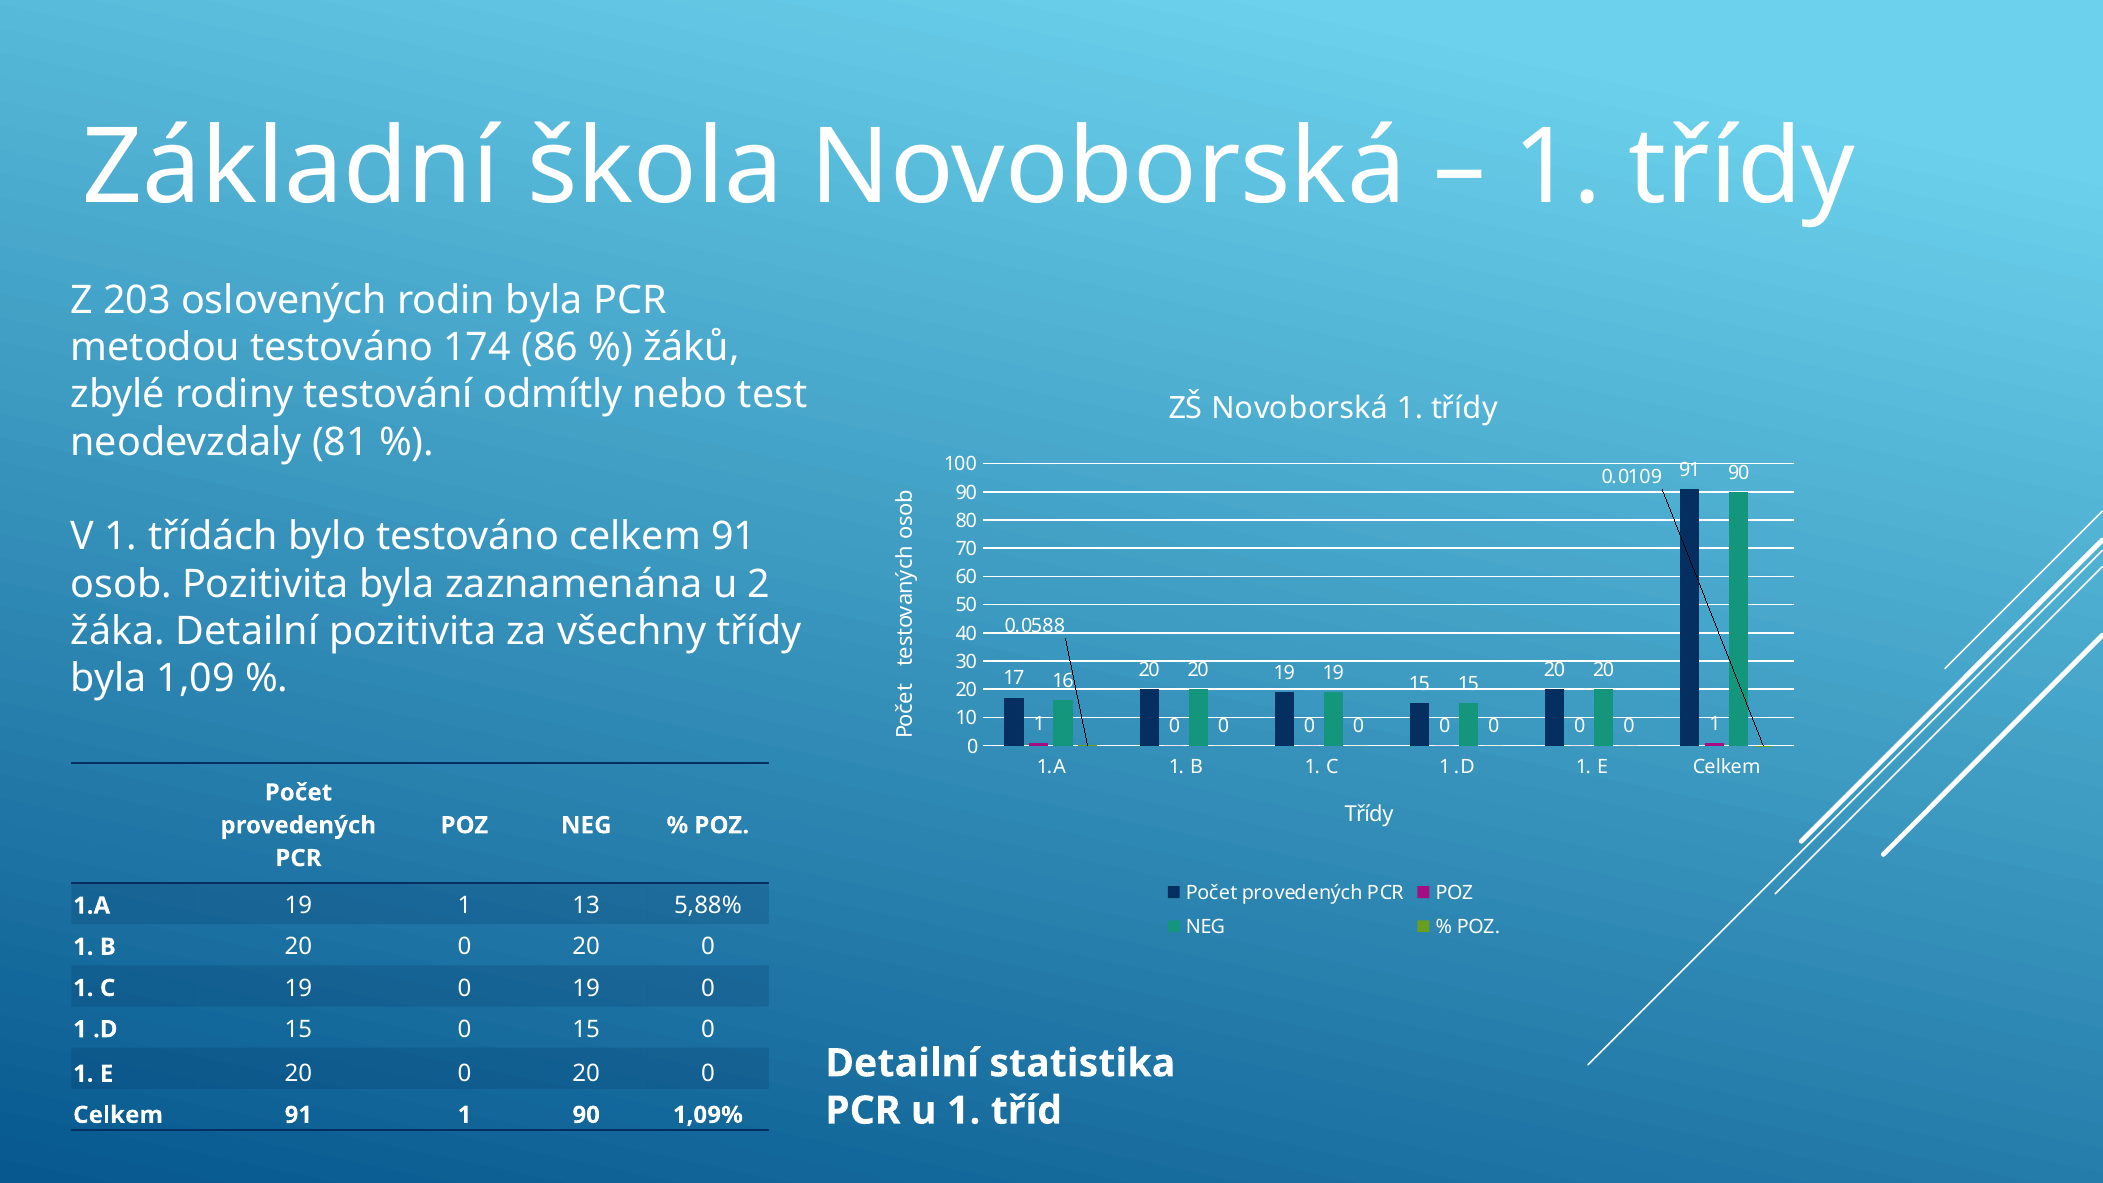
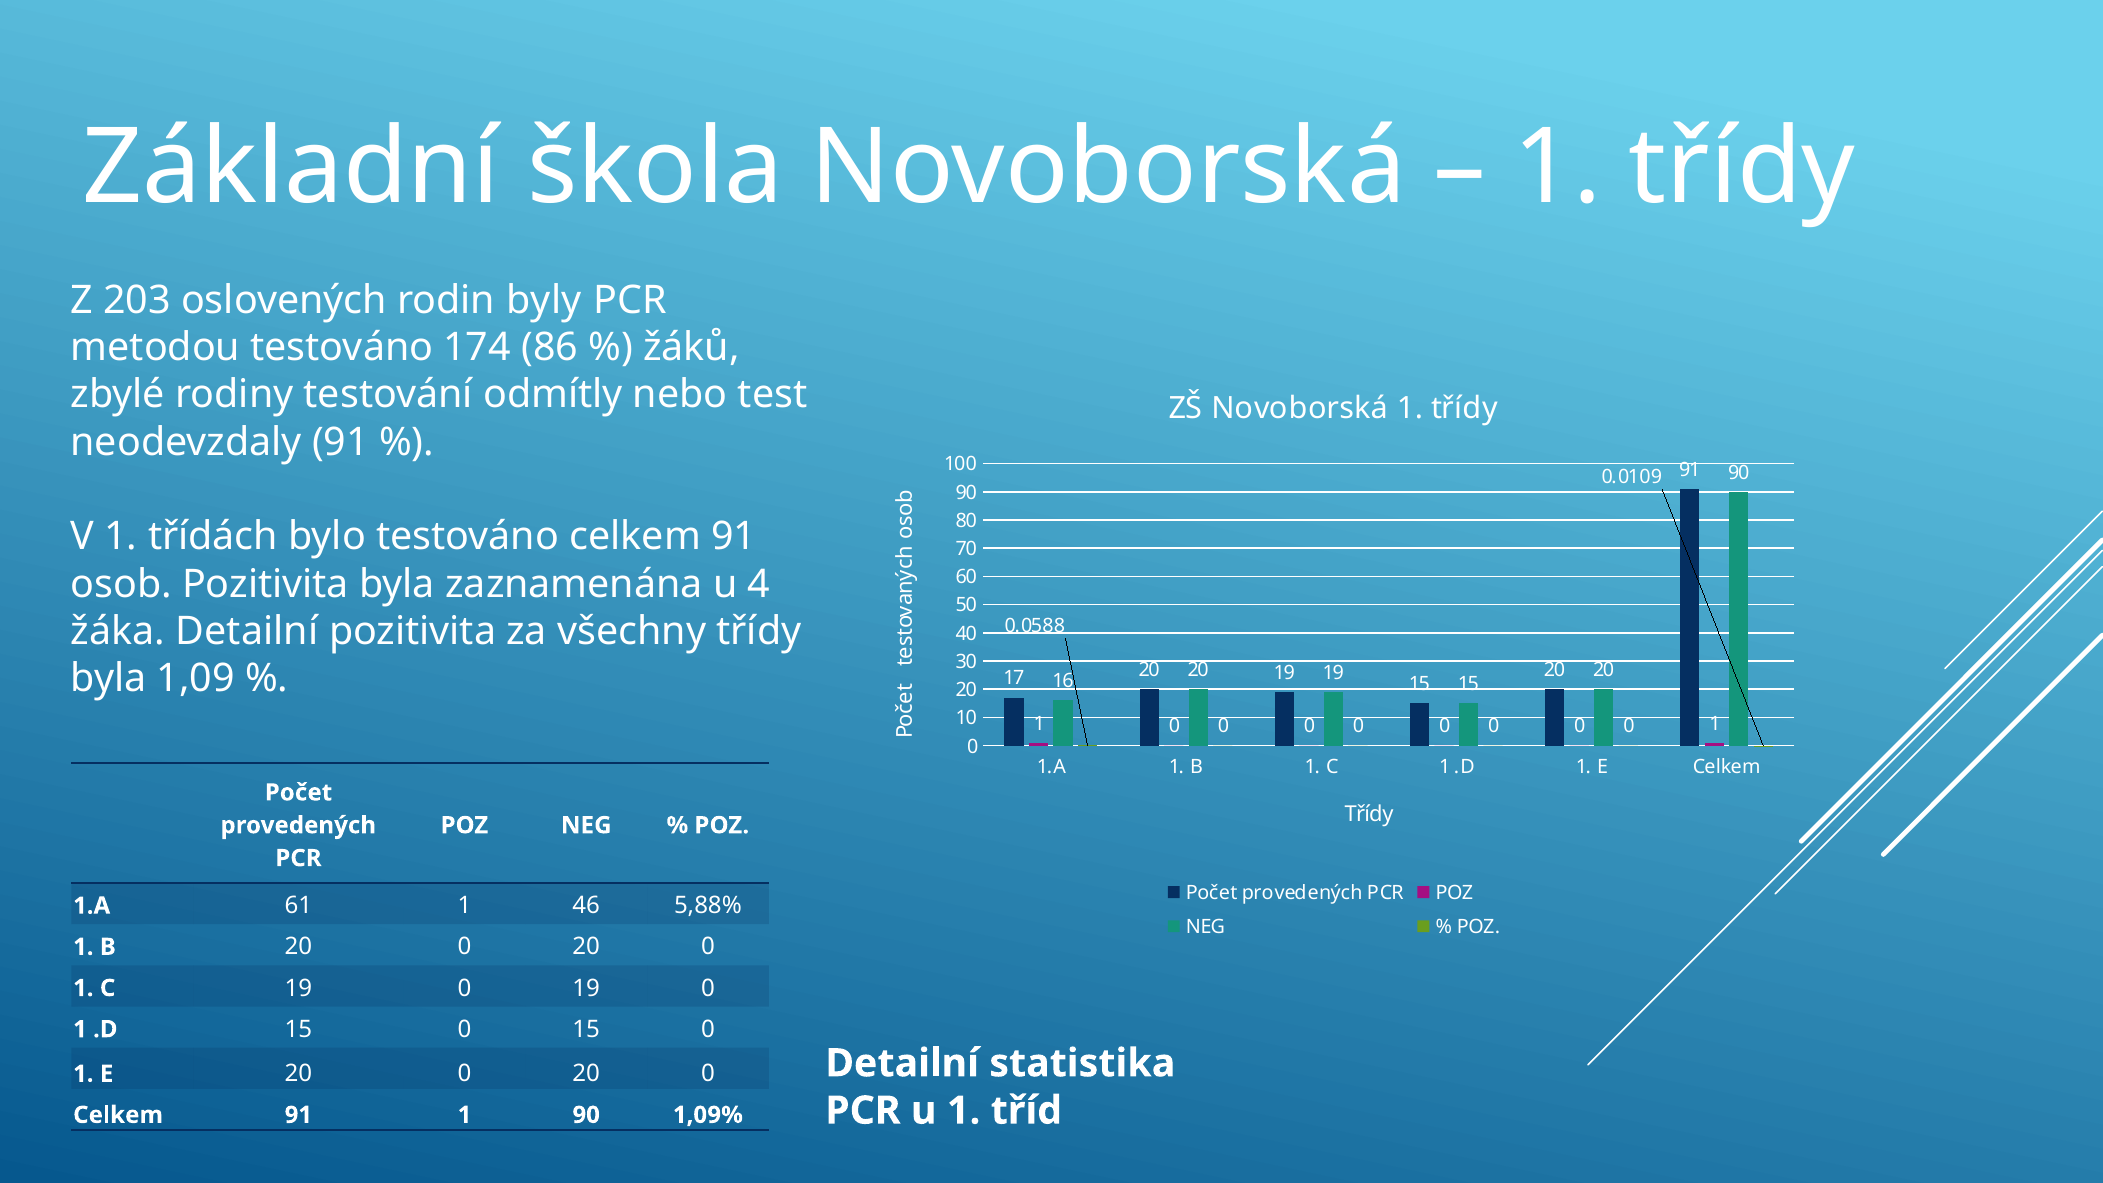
rodin byla: byla -> byly
neodevzdaly 81: 81 -> 91
2: 2 -> 4
1.A 19: 19 -> 61
13: 13 -> 46
